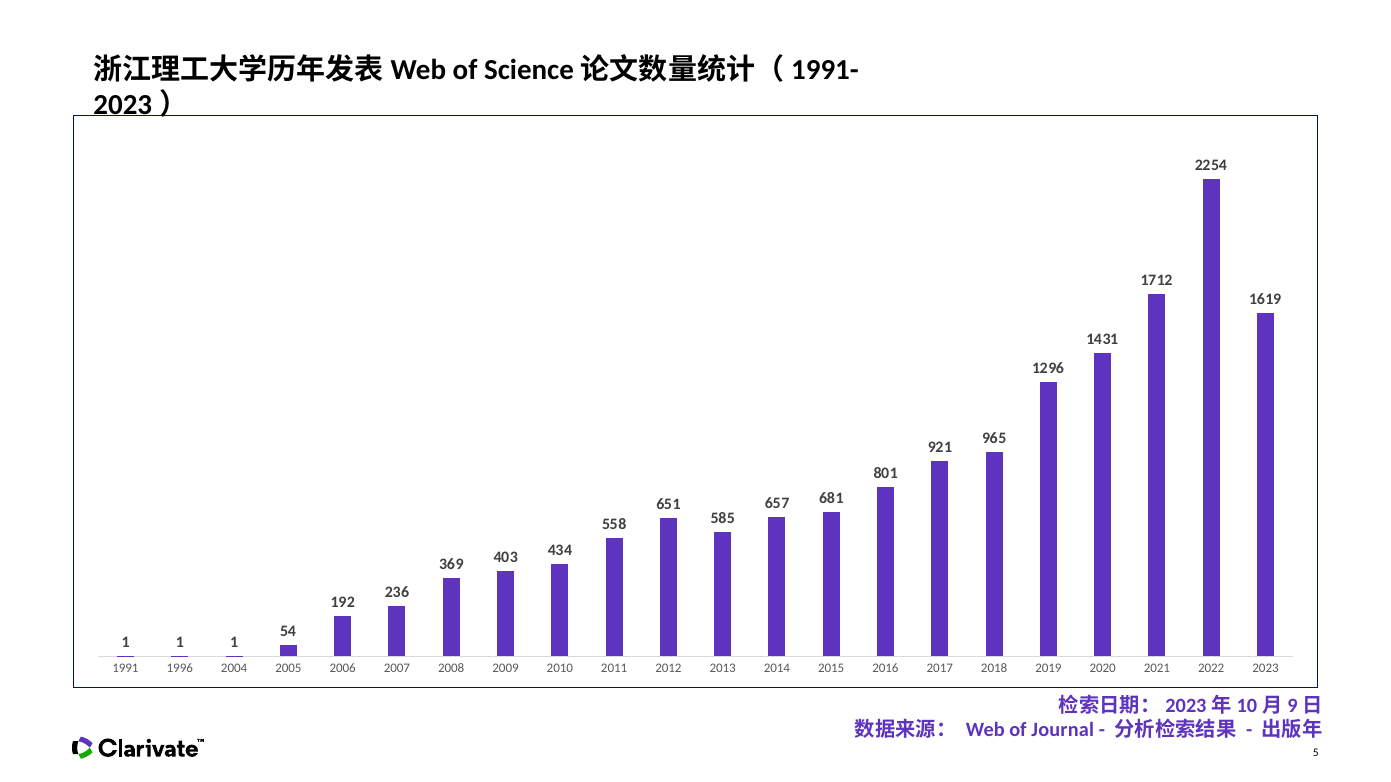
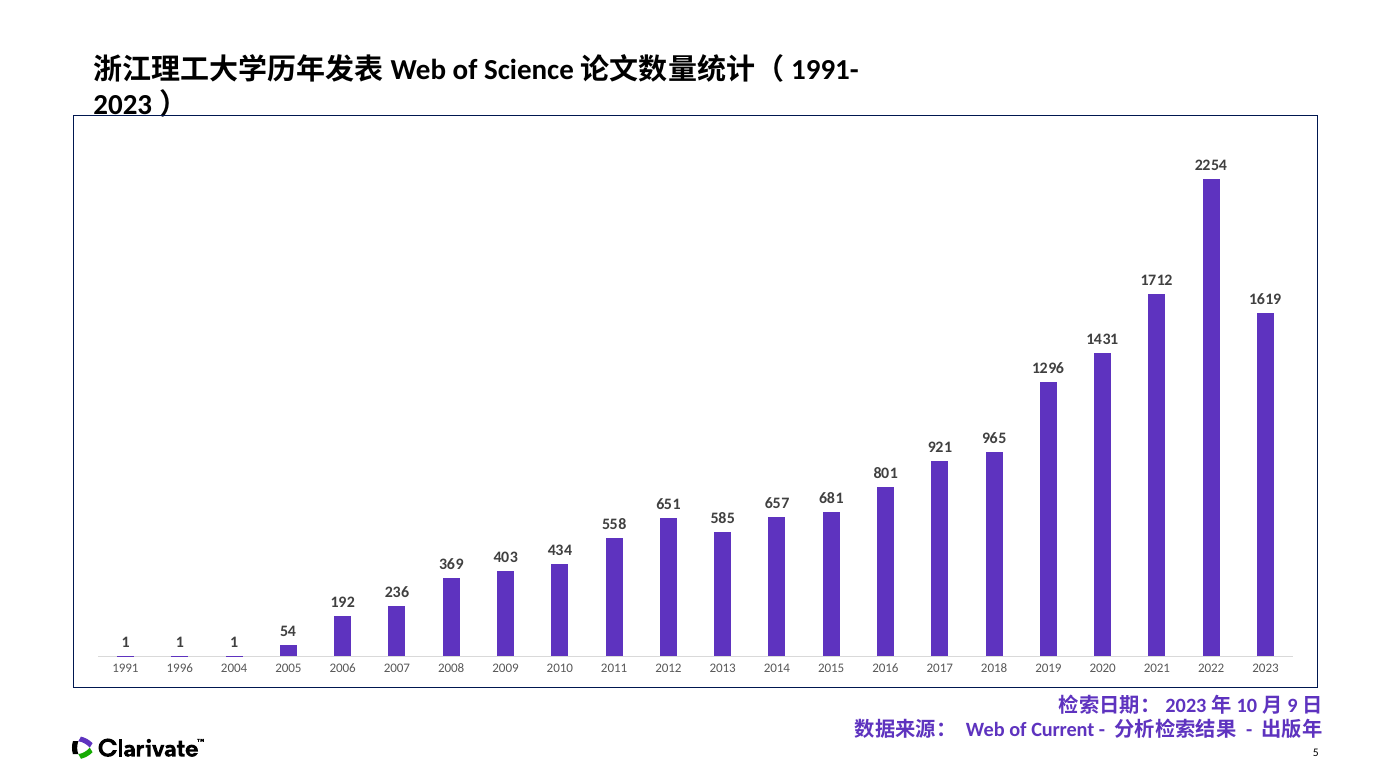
Journal: Journal -> Current
